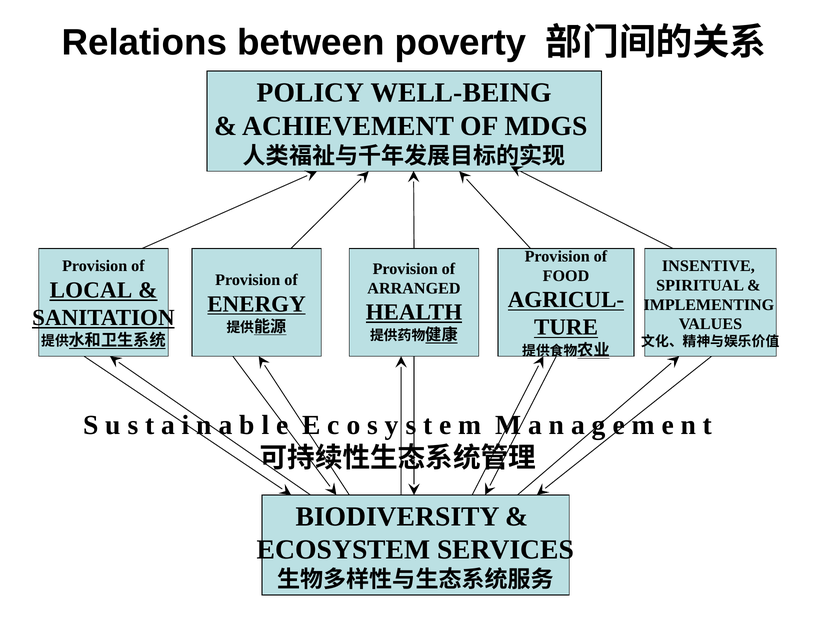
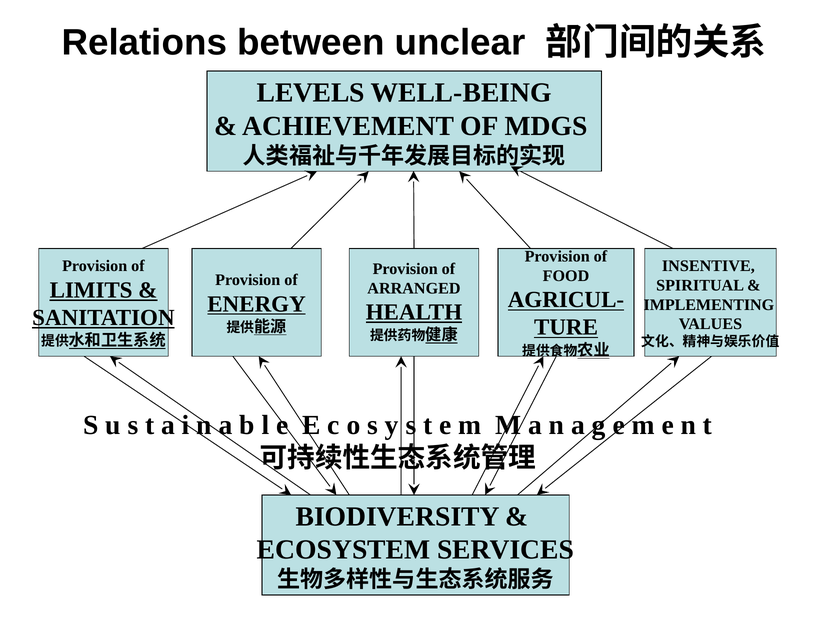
poverty: poverty -> unclear
POLICY: POLICY -> LEVELS
LOCAL: LOCAL -> LIMITS
